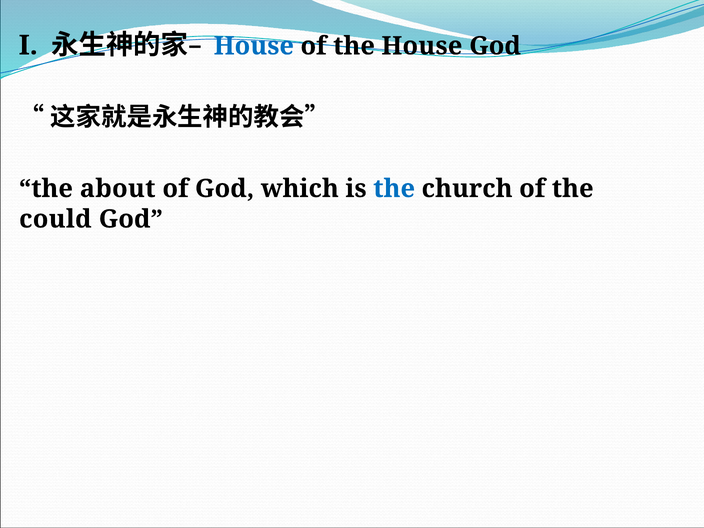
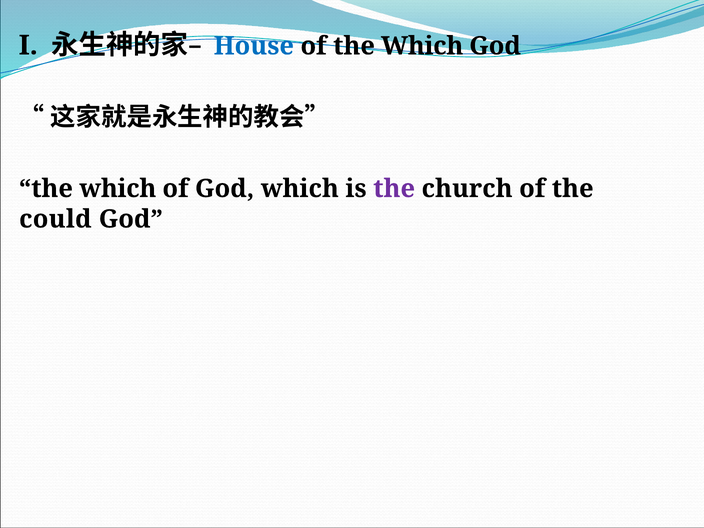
of the House: House -> Which
about at (118, 189): about -> which
the at (394, 189) colour: blue -> purple
